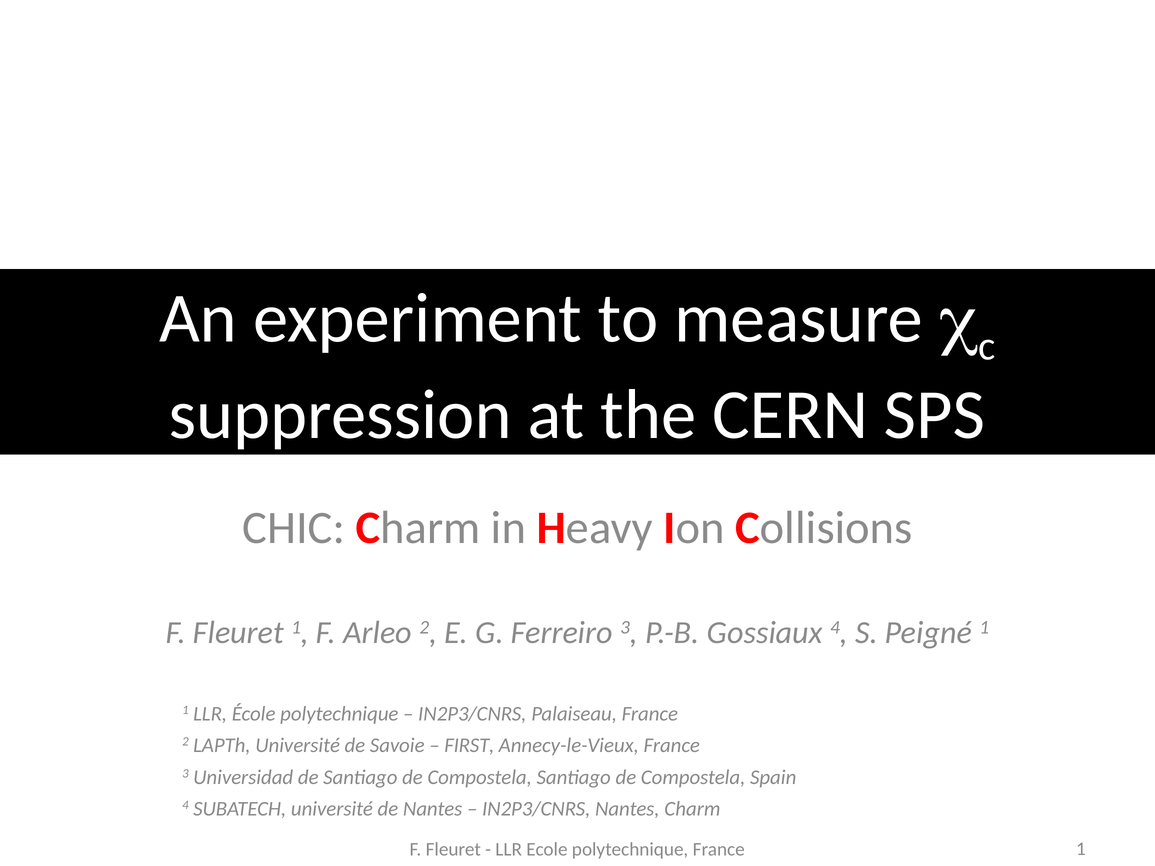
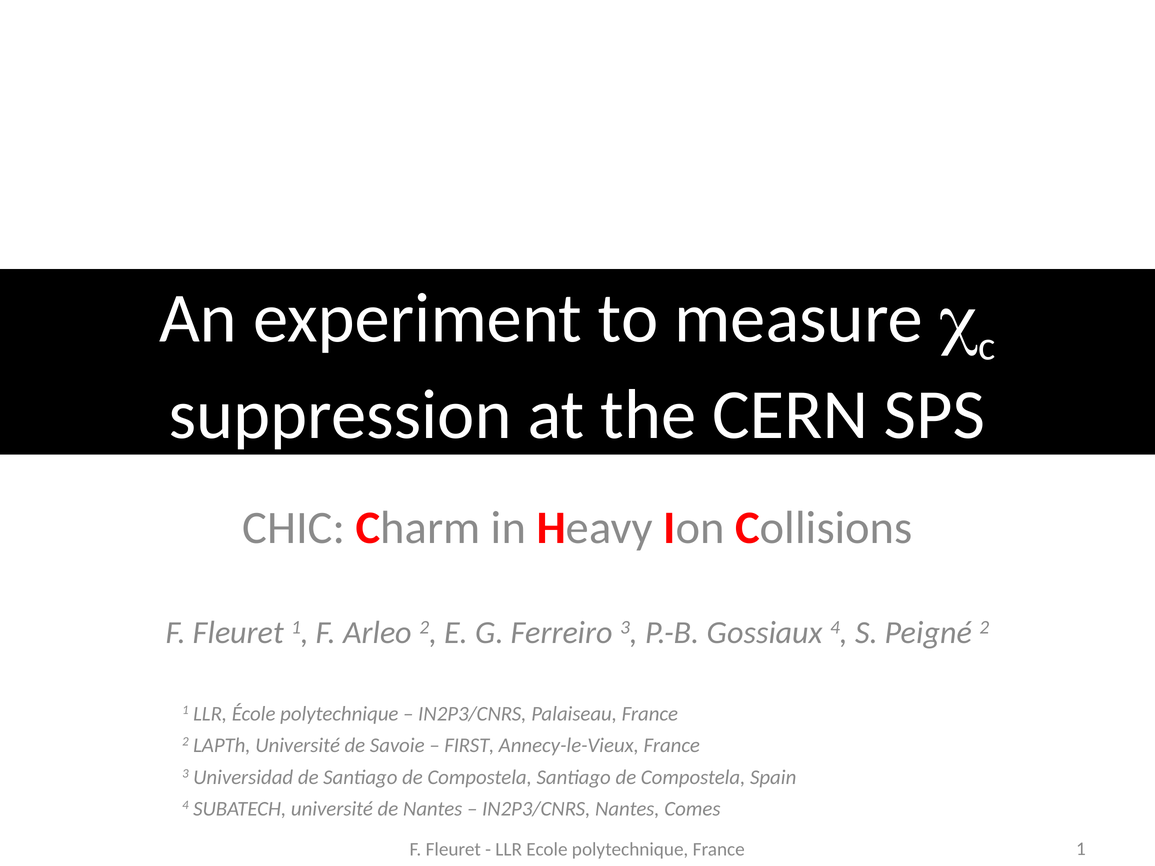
Peigné 1: 1 -> 2
Nantes Charm: Charm -> Comes
